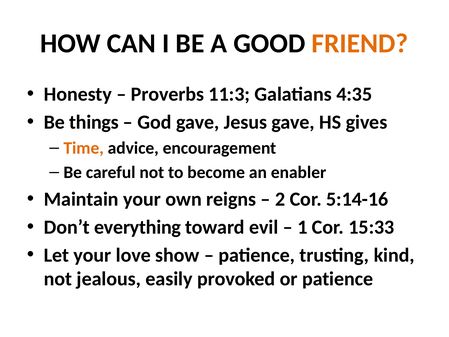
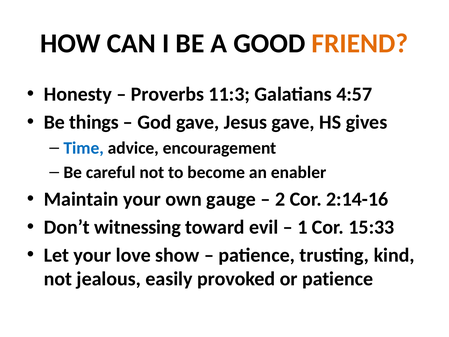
4:35: 4:35 -> 4:57
Time colour: orange -> blue
reigns: reigns -> gauge
5:14-16: 5:14-16 -> 2:14-16
everything: everything -> witnessing
